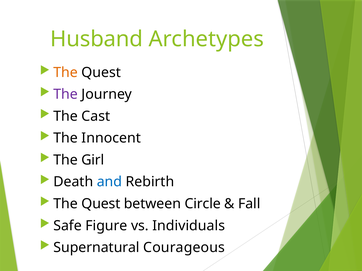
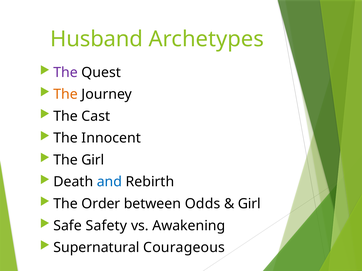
The at (66, 73) colour: orange -> purple
The at (66, 94) colour: purple -> orange
Quest at (101, 204): Quest -> Order
Circle: Circle -> Odds
Fall at (249, 204): Fall -> Girl
Figure: Figure -> Safety
Individuals: Individuals -> Awakening
